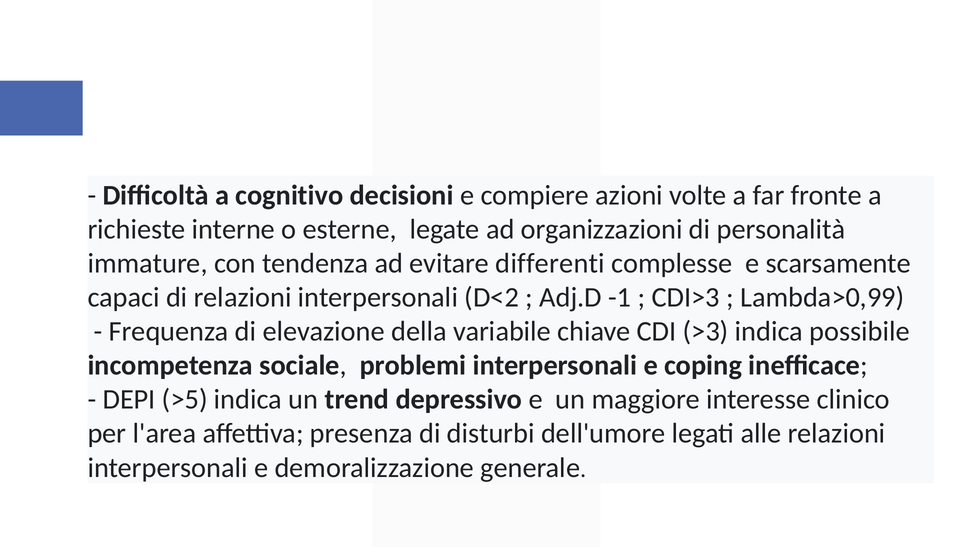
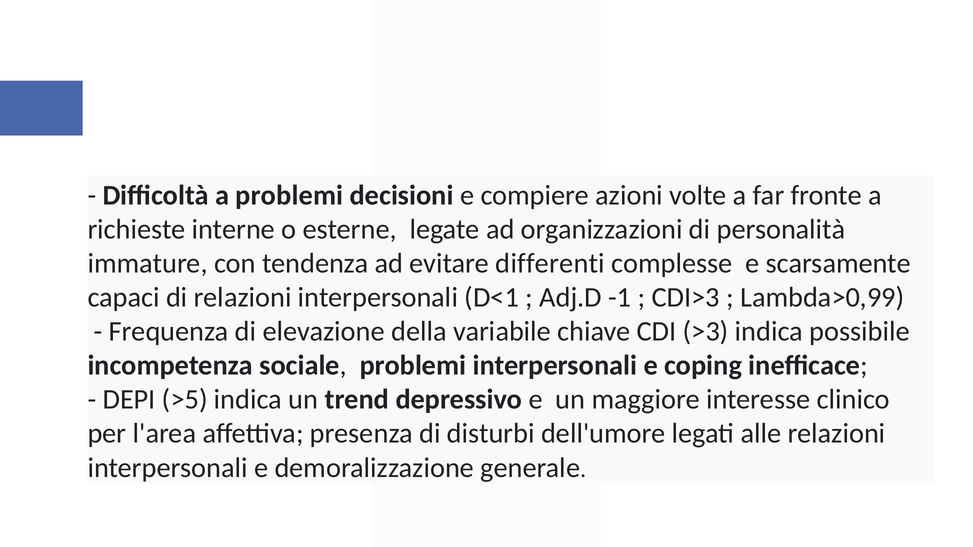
a cognitivo: cognitivo -> problemi
D<2: D<2 -> D<1
